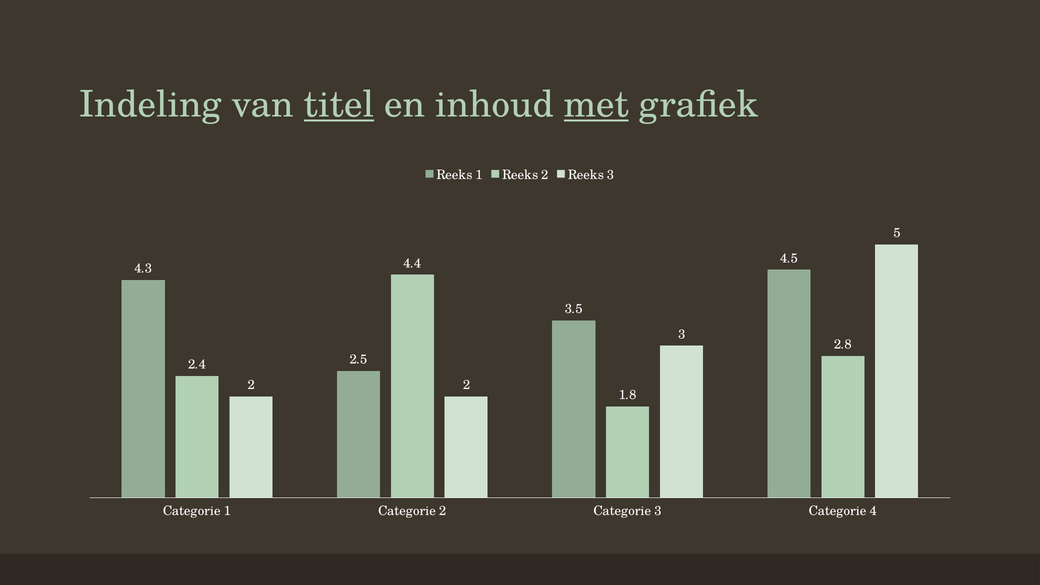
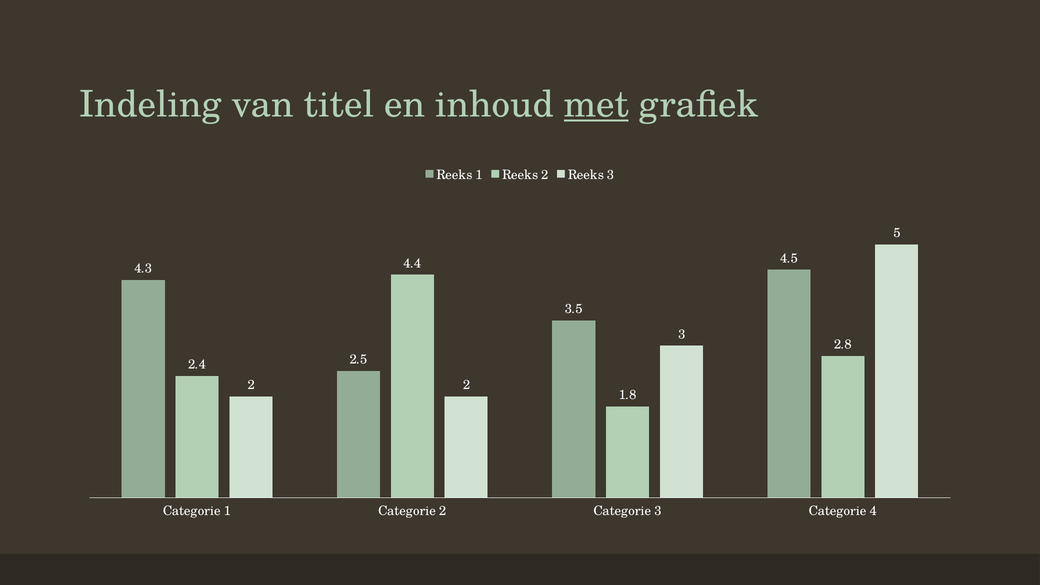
titel underline: present -> none
